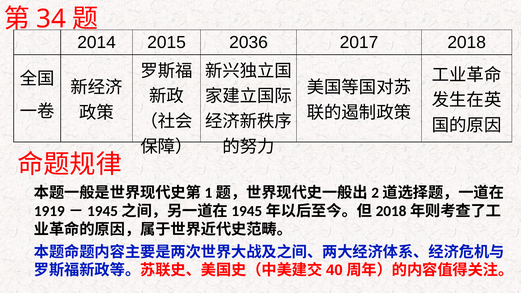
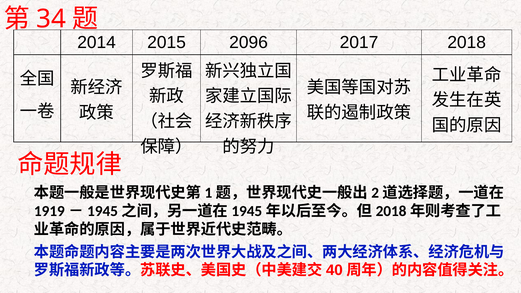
2036: 2036 -> 2096
